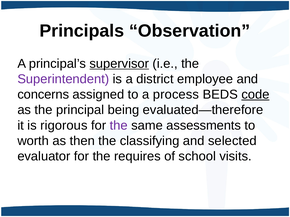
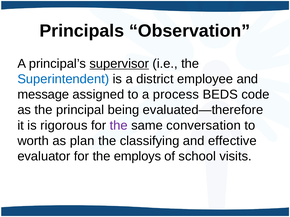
Superintendent colour: purple -> blue
concerns: concerns -> message
code underline: present -> none
assessments: assessments -> conversation
then: then -> plan
selected: selected -> effective
requires: requires -> employs
